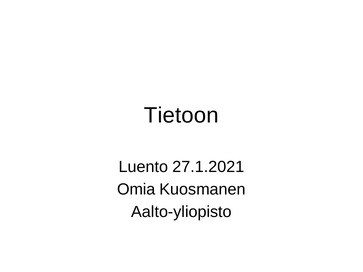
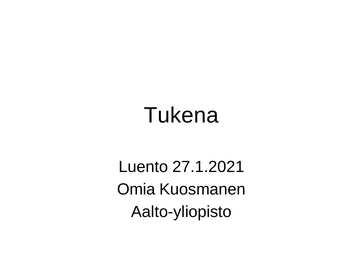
Tietoon: Tietoon -> Tukena
